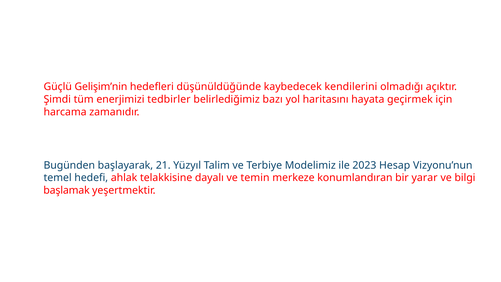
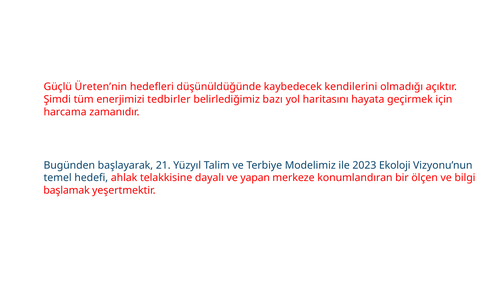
Gelişim’nin: Gelişim’nin -> Üreten’nin
Hesap: Hesap -> Ekoloji
temin: temin -> yapan
yarar: yarar -> ölçen
